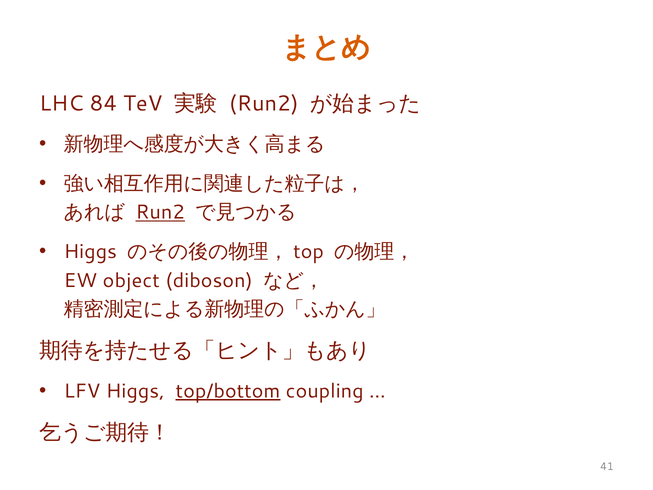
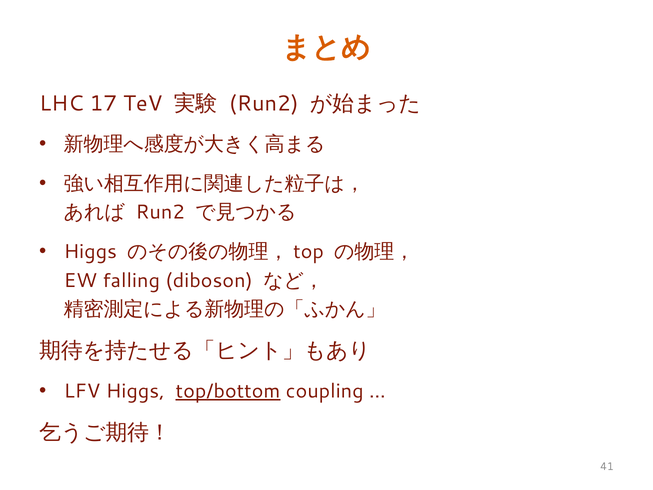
84: 84 -> 17
Run2 at (160, 212) underline: present -> none
object: object -> falling
